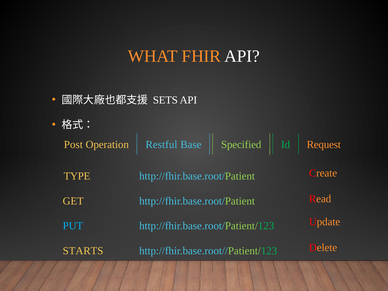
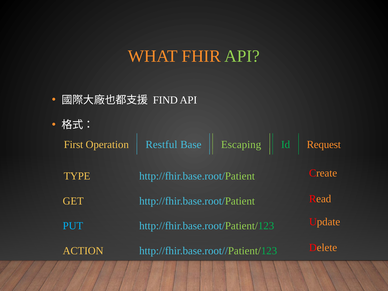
API at (242, 56) colour: white -> light green
SETS: SETS -> FIND
Post: Post -> First
Specified: Specified -> Escaping
STARTS: STARTS -> ACTION
